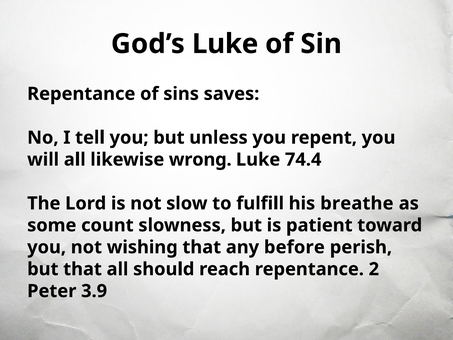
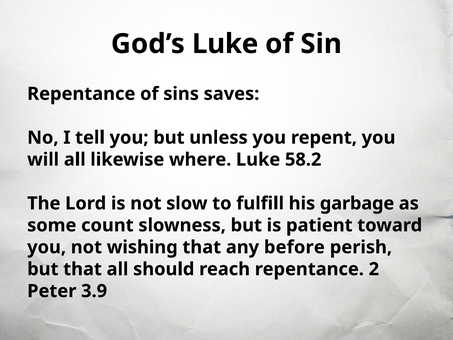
wrong: wrong -> where
74.4: 74.4 -> 58.2
breathe: breathe -> garbage
